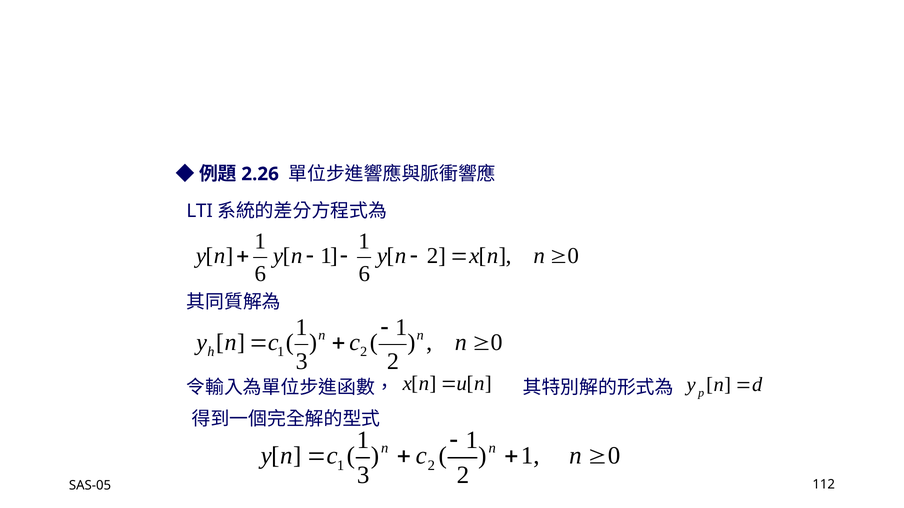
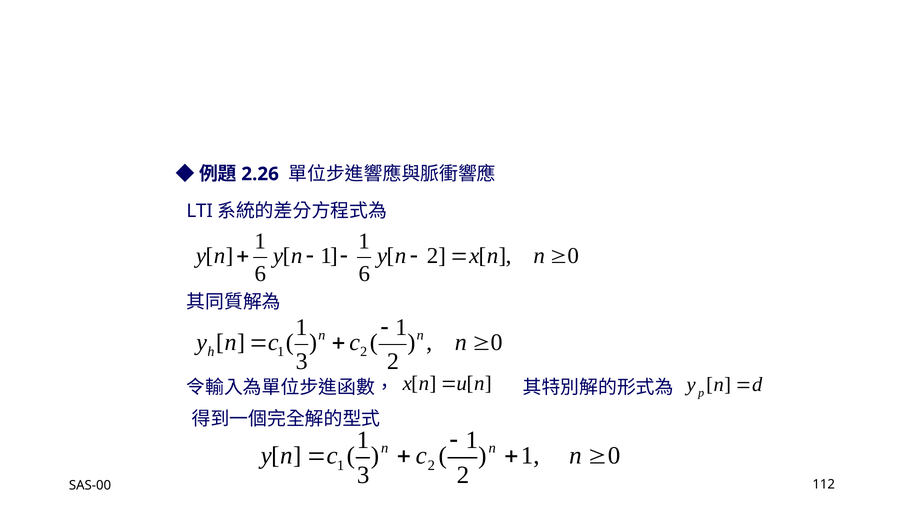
SAS-05: SAS-05 -> SAS-00
